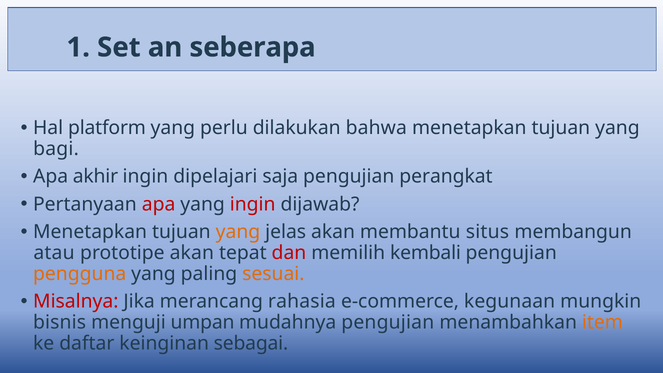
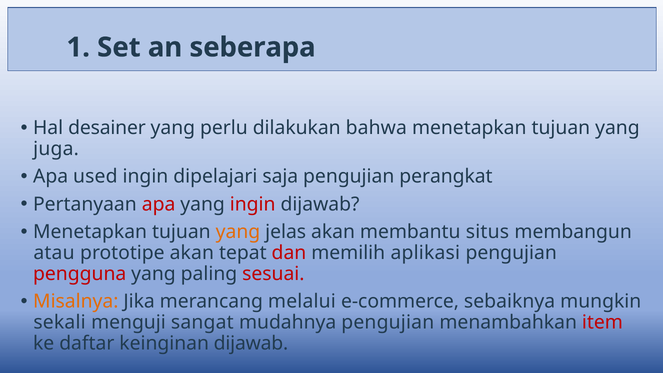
platform: platform -> desainer
bagi: bagi -> juga
akhir: akhir -> used
kembali: kembali -> aplikasi
pengguna colour: orange -> red
sesuai colour: orange -> red
Misalnya colour: red -> orange
rahasia: rahasia -> melalui
kegunaan: kegunaan -> sebaiknya
bisnis: bisnis -> sekali
umpan: umpan -> sangat
item colour: orange -> red
keinginan sebagai: sebagai -> dijawab
